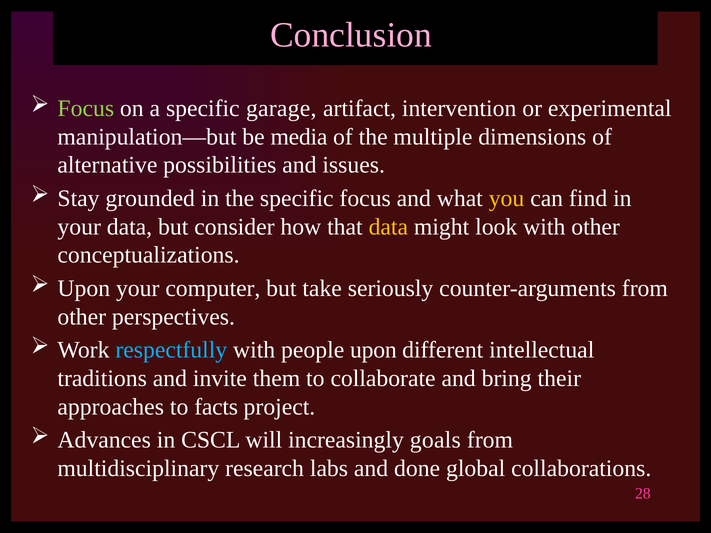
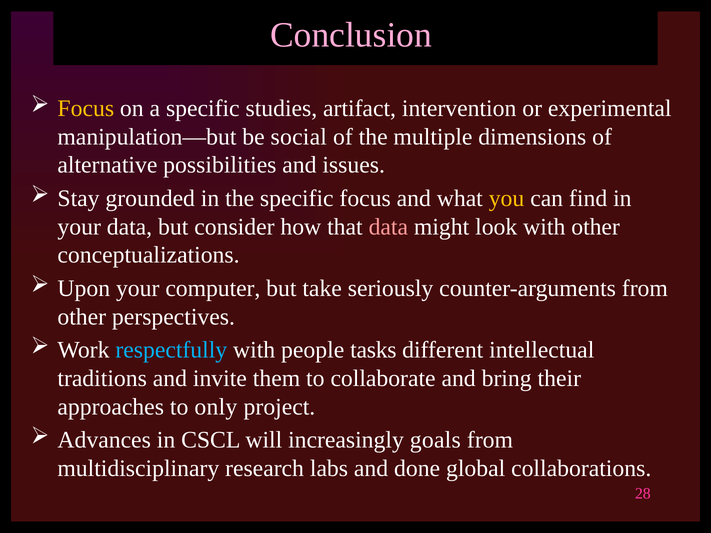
Focus at (86, 108) colour: light green -> yellow
garage: garage -> studies
media: media -> social
data at (388, 227) colour: yellow -> pink
people upon: upon -> tasks
facts: facts -> only
